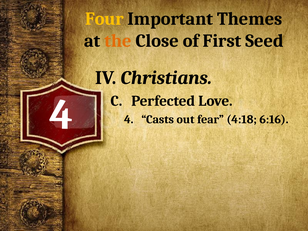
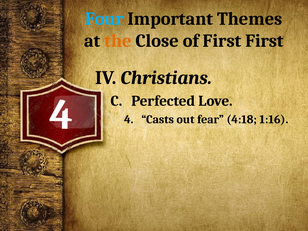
Four colour: yellow -> light blue
First Seed: Seed -> First
6:16: 6:16 -> 1:16
